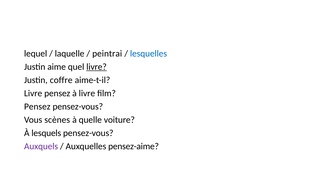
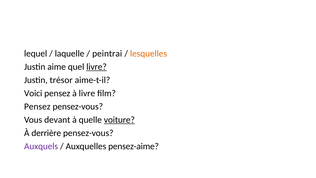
lesquelles colour: blue -> orange
coffre: coffre -> trésor
Livre at (33, 93): Livre -> Voici
scènes: scènes -> devant
voiture underline: none -> present
lesquels: lesquels -> derrière
